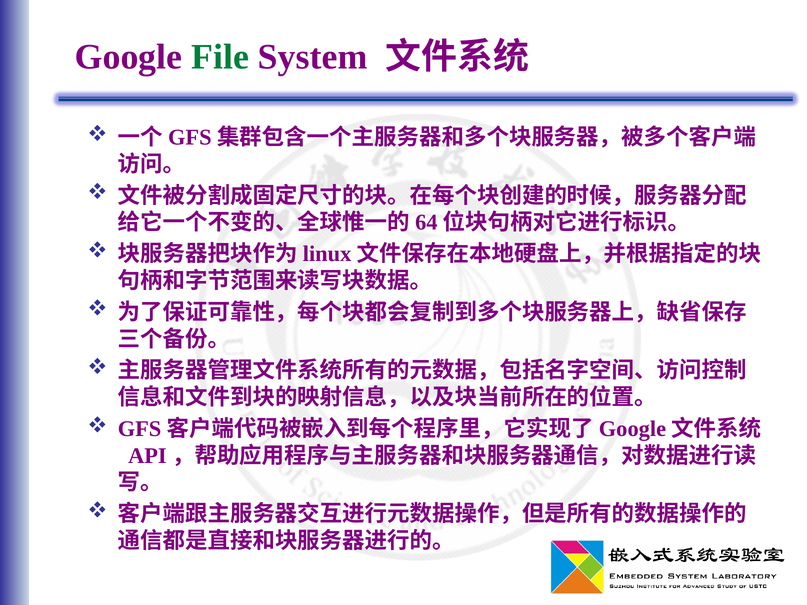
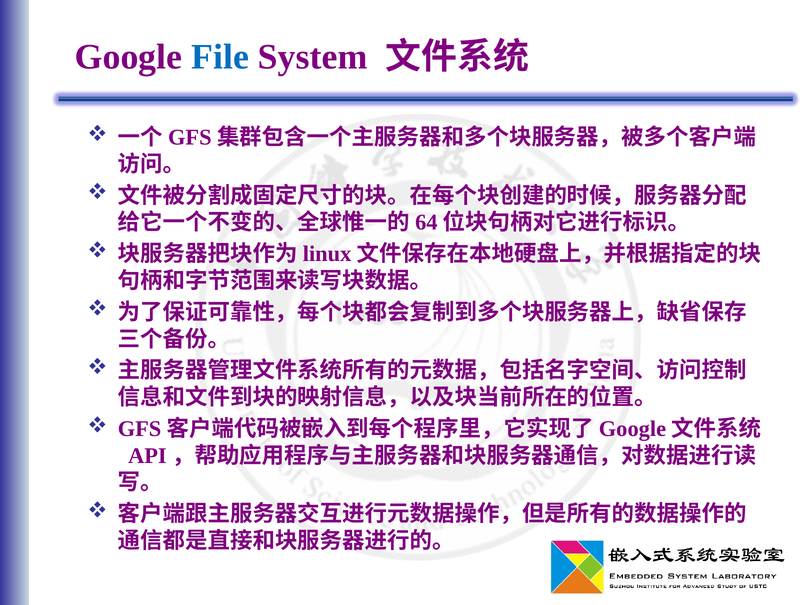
File colour: green -> blue
